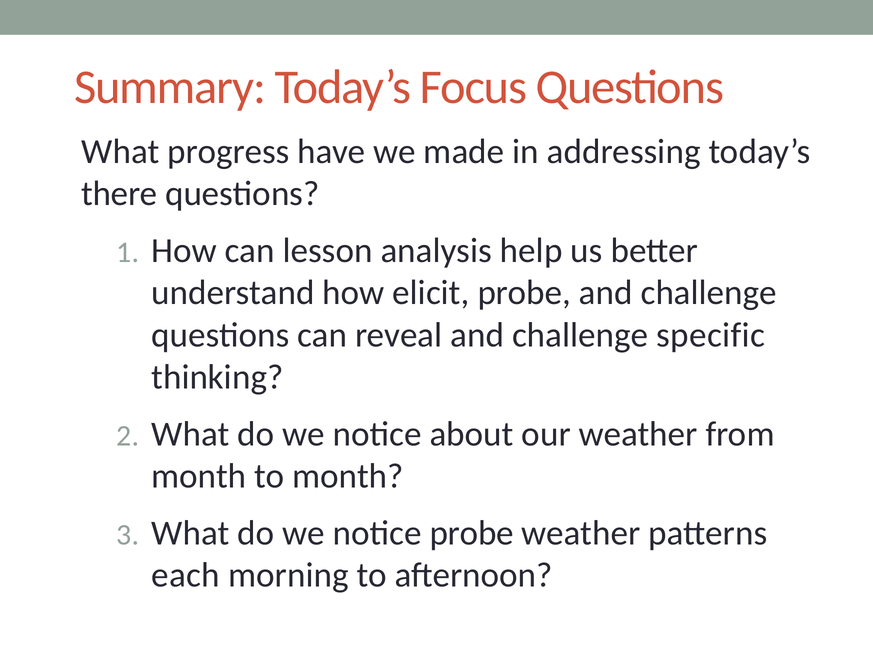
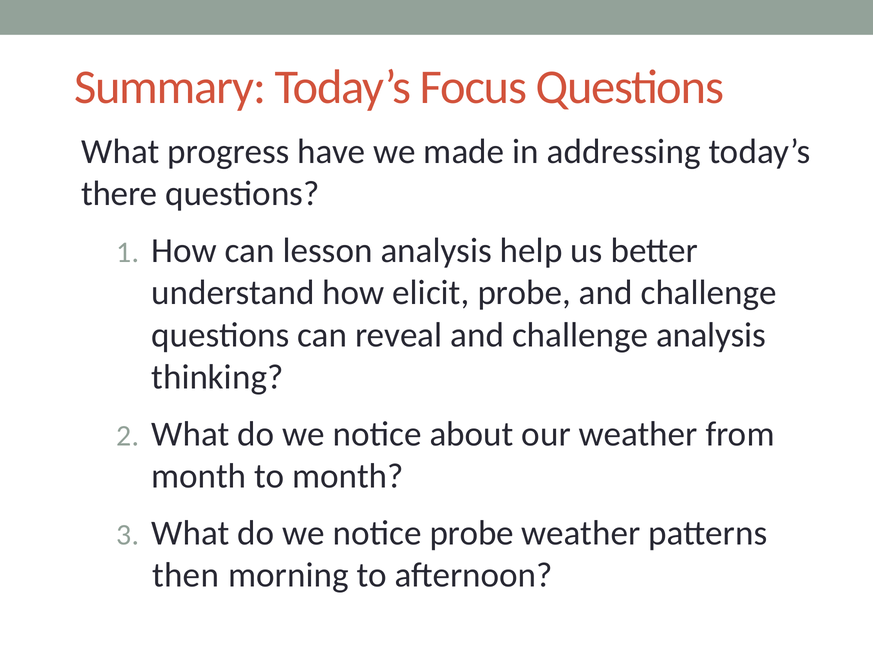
challenge specific: specific -> analysis
each: each -> then
